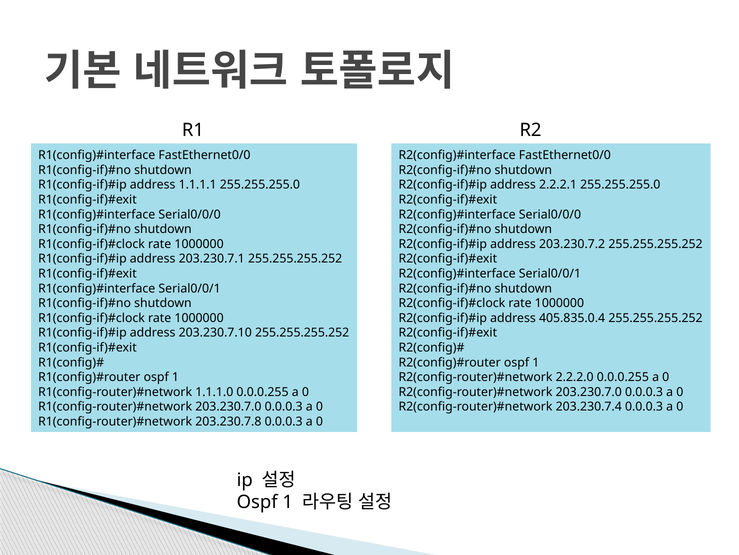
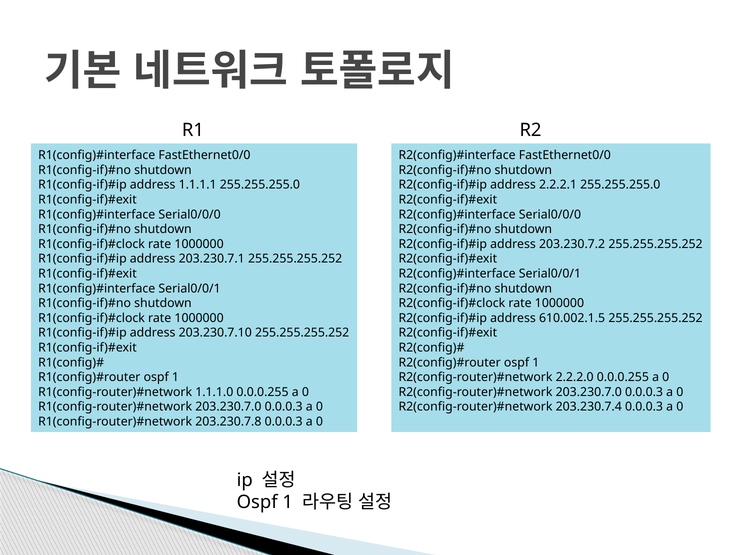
405.835.0.4: 405.835.0.4 -> 610.002.1.5
